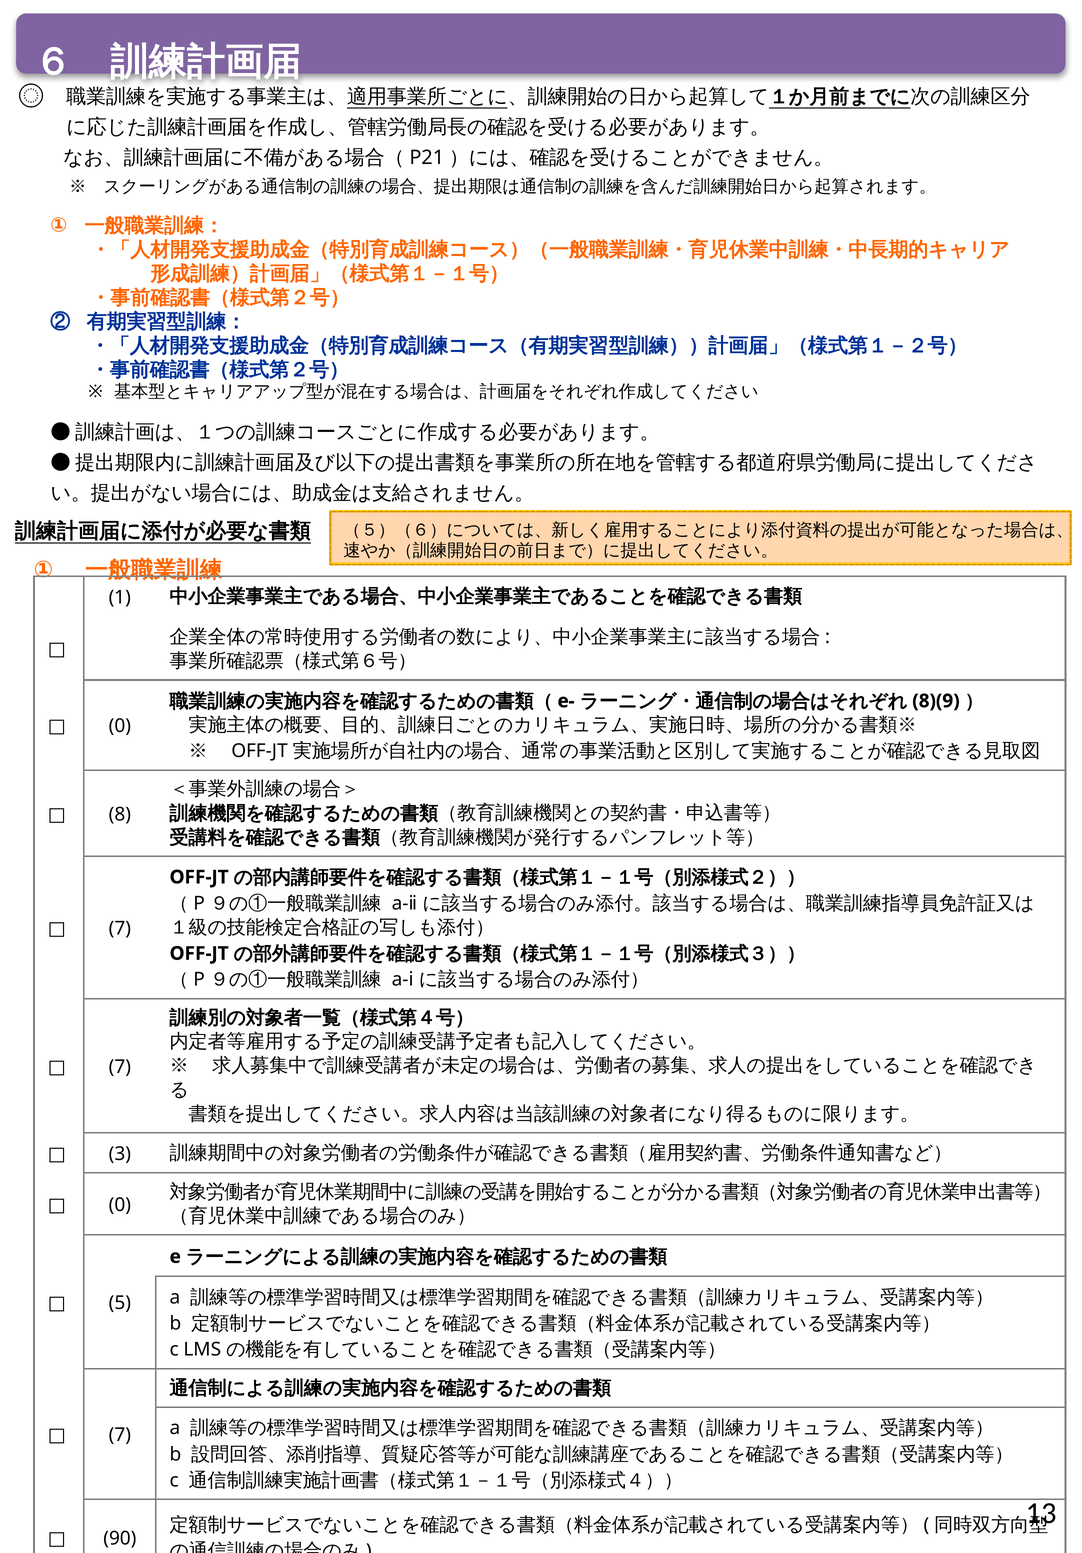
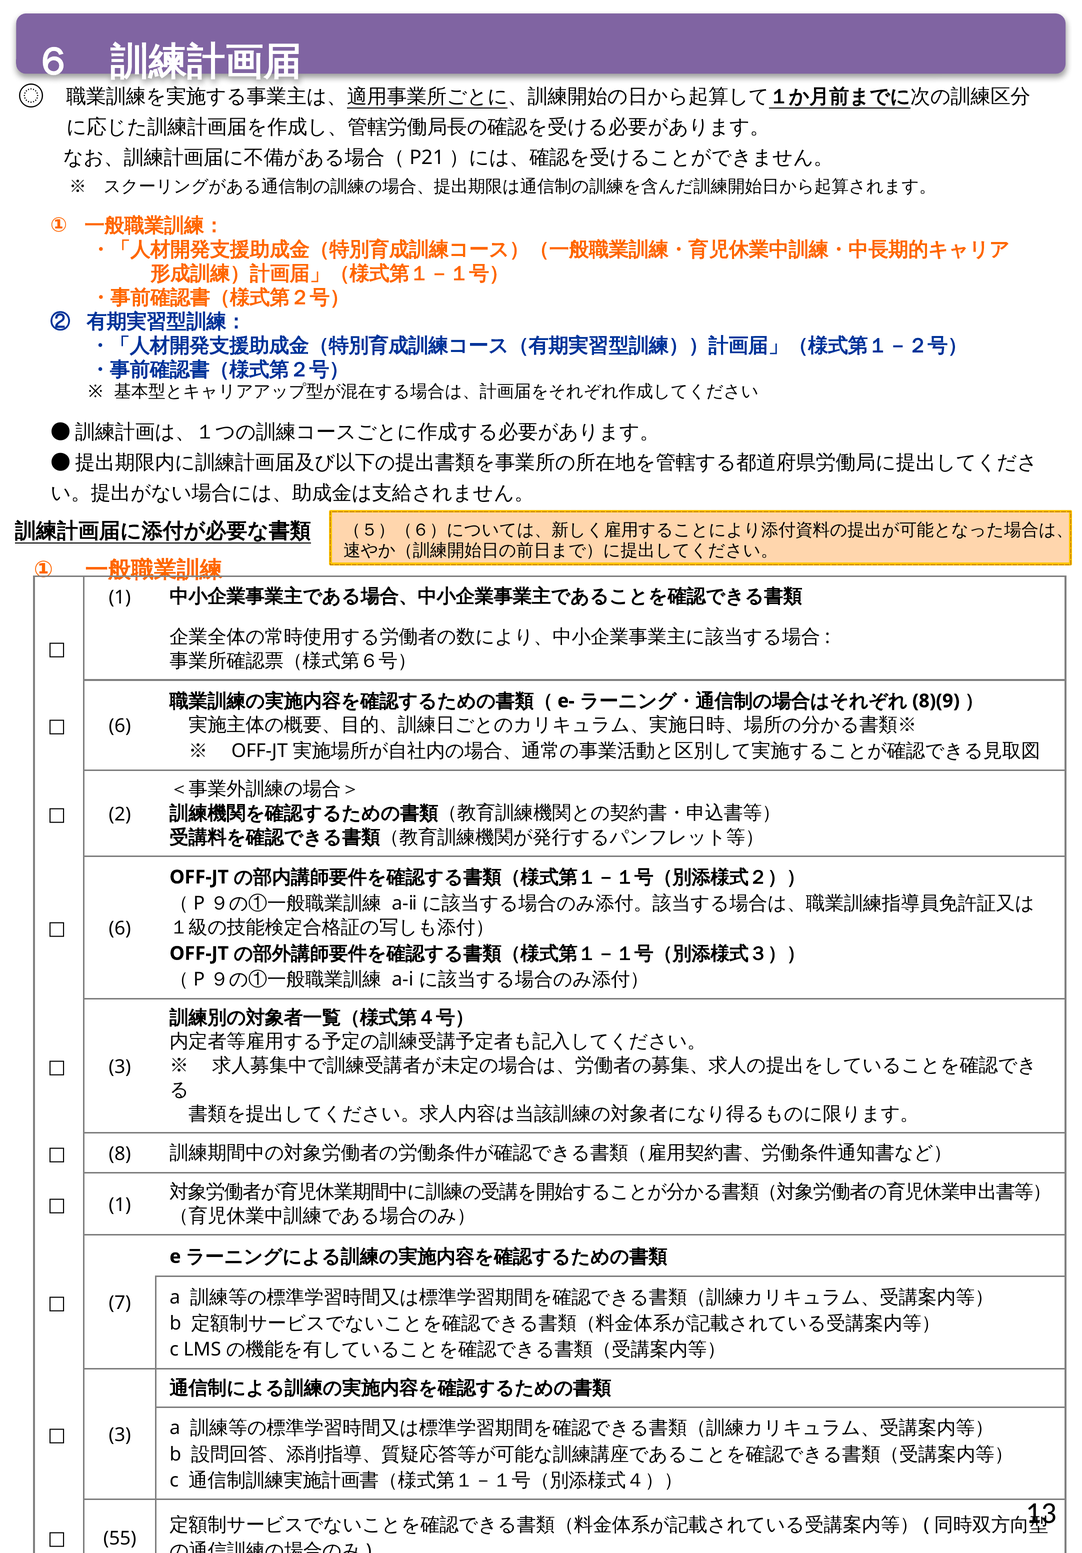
0 at (120, 726): 0 -> 6
8: 8 -> 2
7 at (120, 928): 7 -> 6
7 at (120, 1067): 7 -> 3
3: 3 -> 8
0 at (120, 1205): 0 -> 1
5: 5 -> 7
7 at (120, 1435): 7 -> 3
90: 90 -> 55
